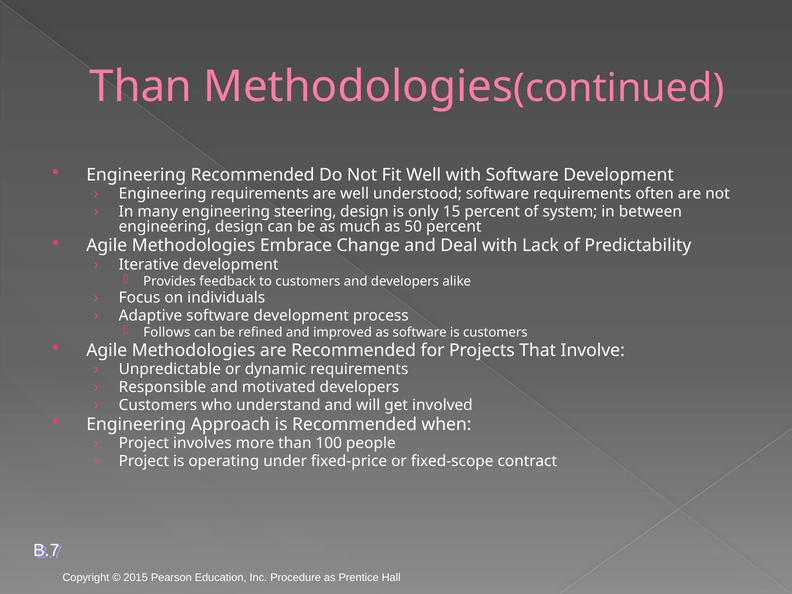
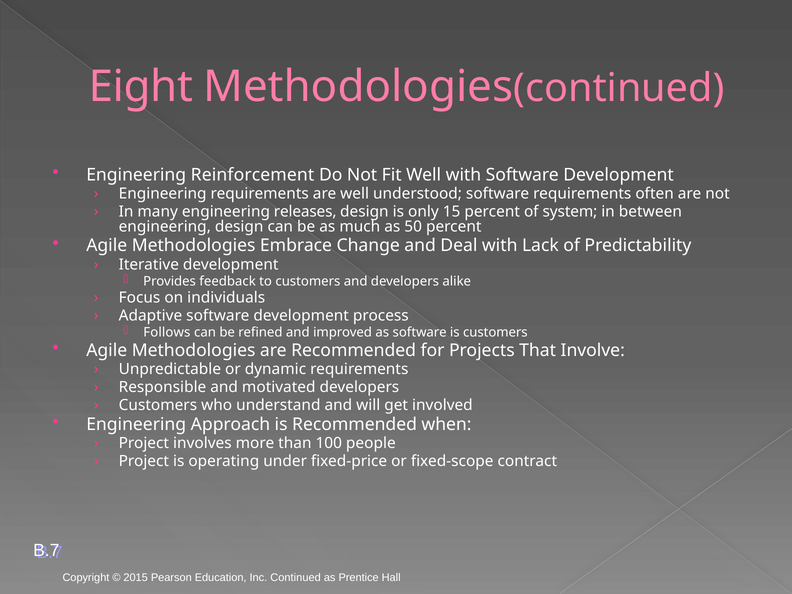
Than at (141, 87): Than -> Eight
Engineering Recommended: Recommended -> Reinforcement
steering: steering -> releases
Inc Procedure: Procedure -> Continued
